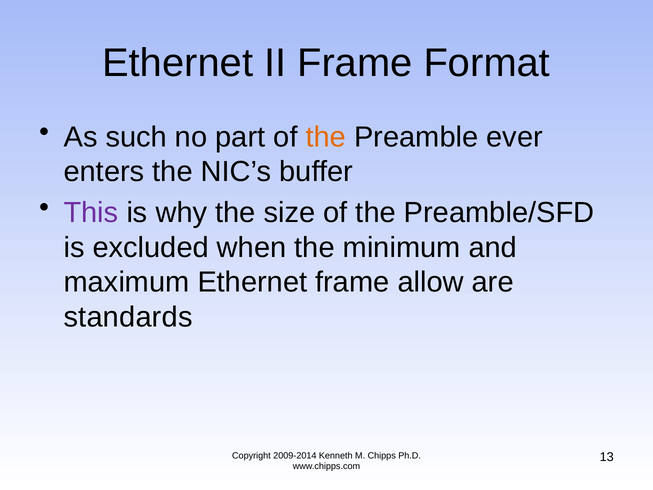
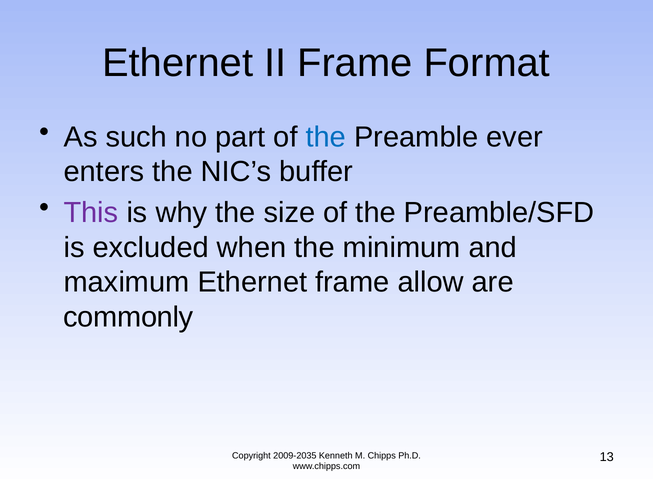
the at (326, 137) colour: orange -> blue
standards: standards -> commonly
2009-2014: 2009-2014 -> 2009-2035
